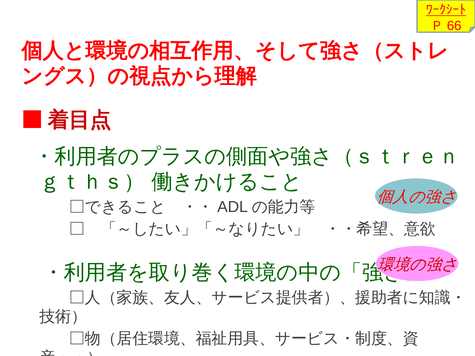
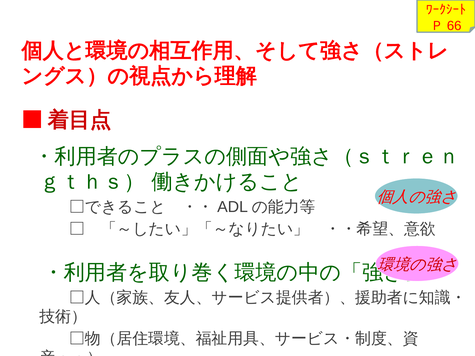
ﾜｰｸｼｰﾄ underline: present -> none
